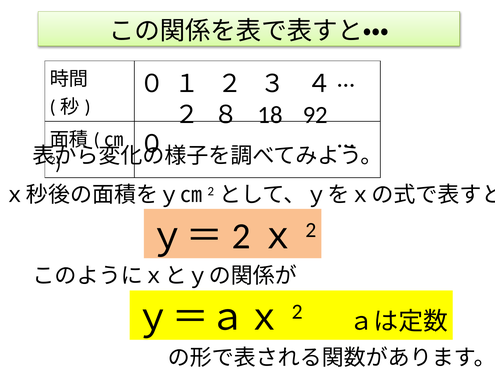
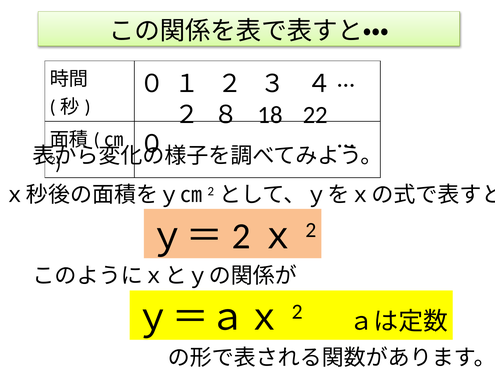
92: 92 -> 22
